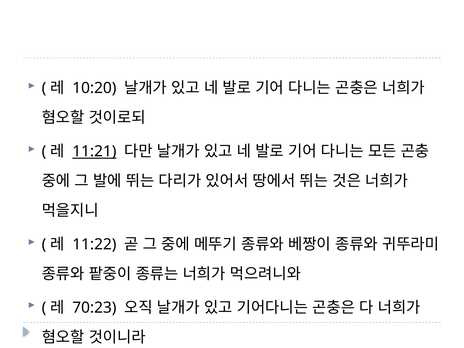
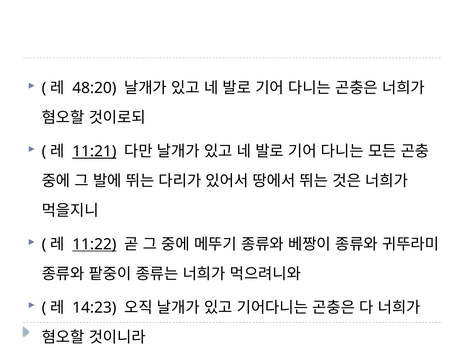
10:20: 10:20 -> 48:20
11:22 underline: none -> present
70:23: 70:23 -> 14:23
